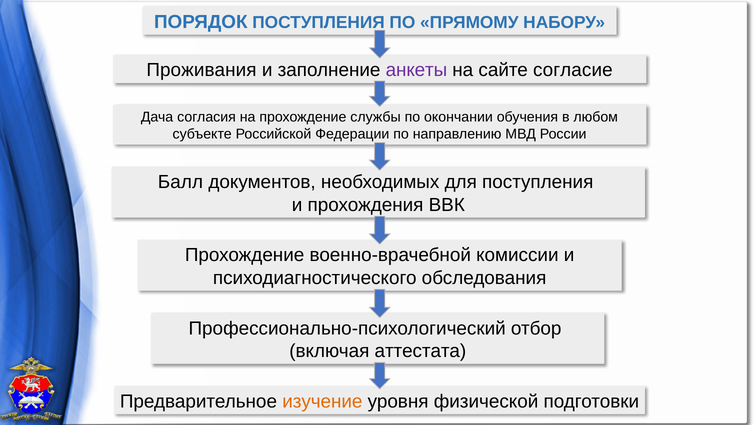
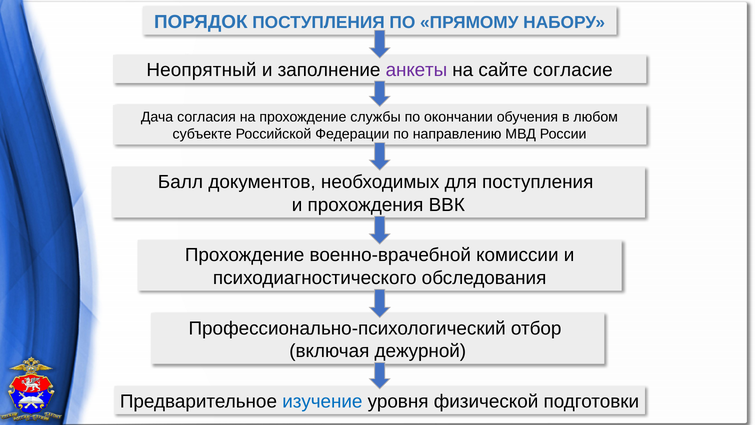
Проживания: Проживания -> Неопрятный
аттестата: аттестата -> дежурной
изучение colour: orange -> blue
